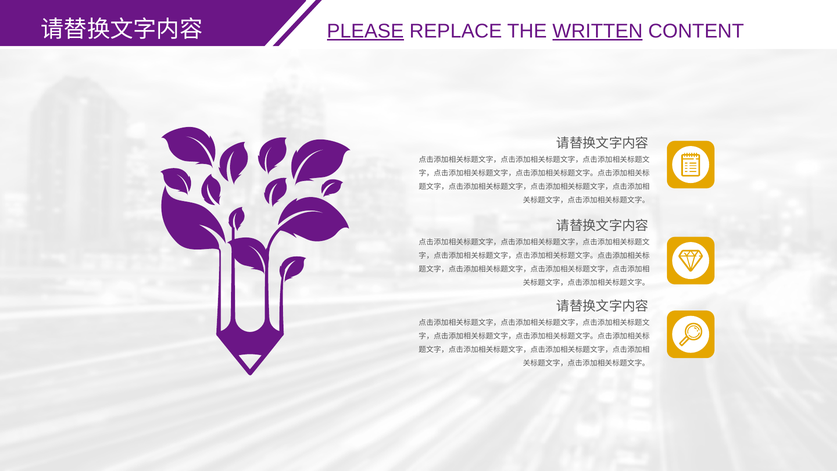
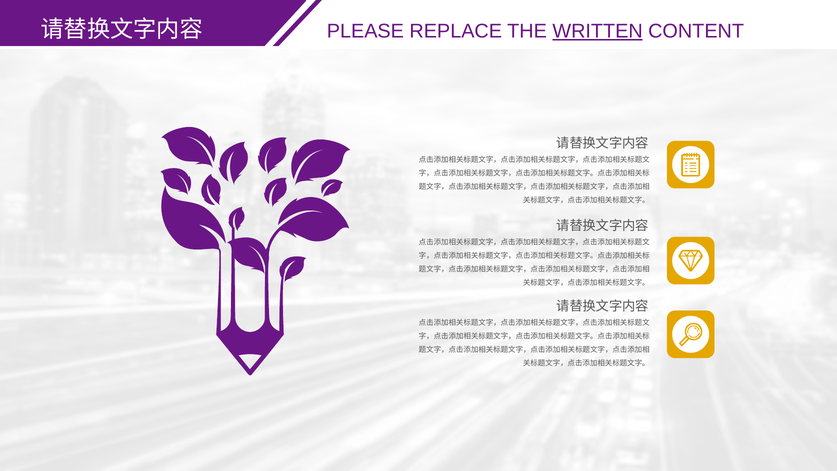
PLEASE underline: present -> none
